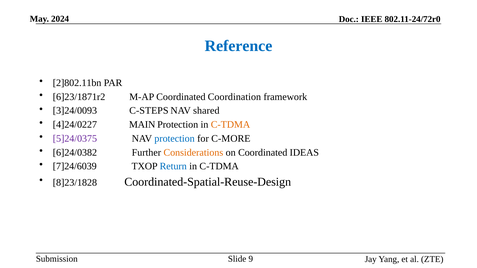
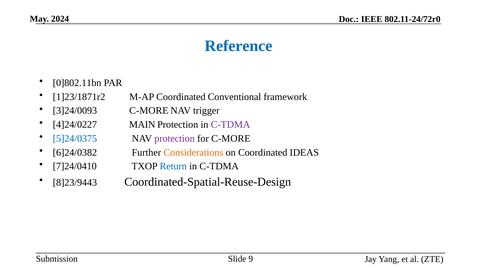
2]802.11bn: 2]802.11bn -> 0]802.11bn
6]23/1871r2: 6]23/1871r2 -> 1]23/1871r2
Coordination: Coordination -> Conventional
3]24/0093 C-STEPS: C-STEPS -> C-MORE
shared: shared -> trigger
C-TDMA at (230, 125) colour: orange -> purple
5]24/0375 colour: purple -> blue
protection at (175, 139) colour: blue -> purple
7]24/6039: 7]24/6039 -> 7]24/0410
8]23/1828: 8]23/1828 -> 8]23/9443
